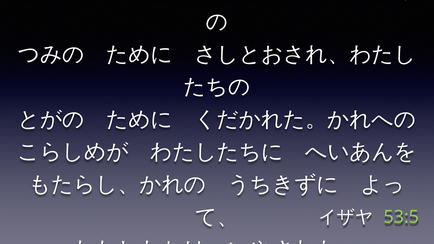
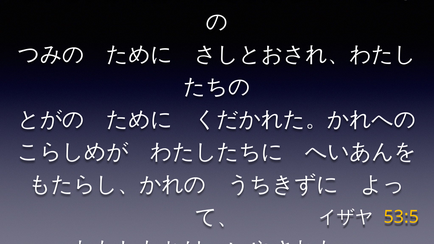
53:5 colour: light green -> yellow
